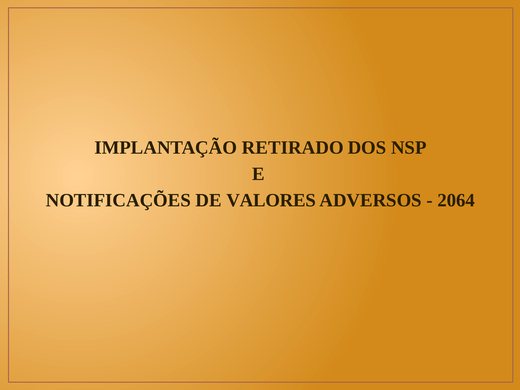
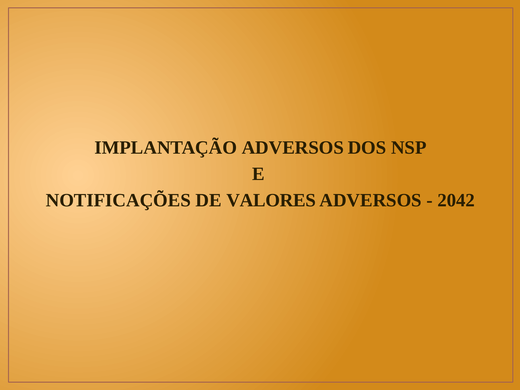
IMPLANTAÇÃO RETIRADO: RETIRADO -> ADVERSOS
2064: 2064 -> 2042
